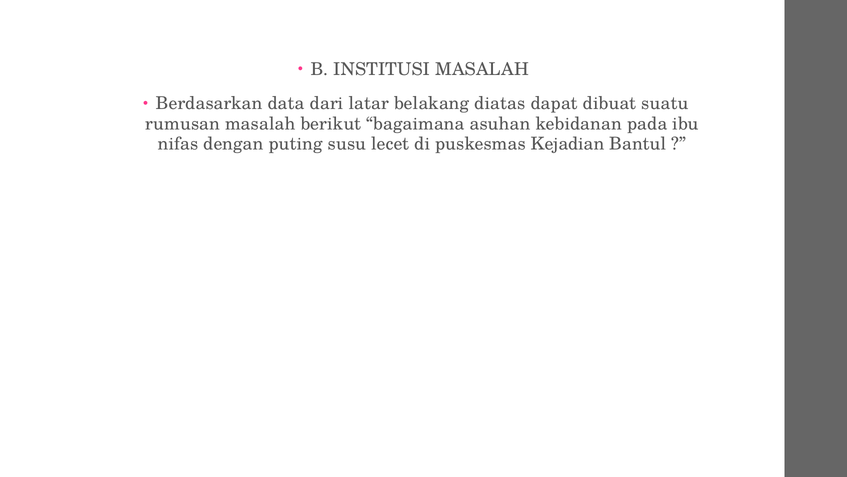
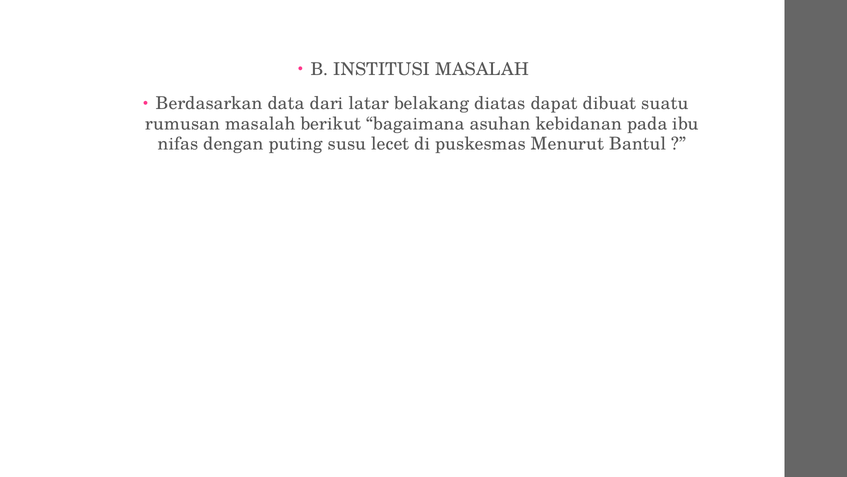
Kejadian: Kejadian -> Menurut
